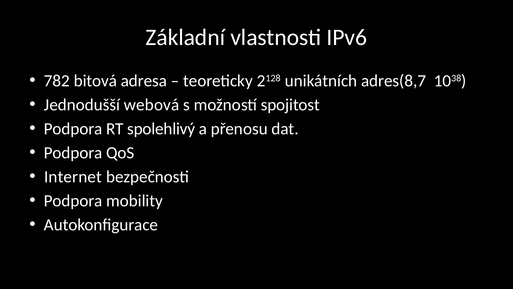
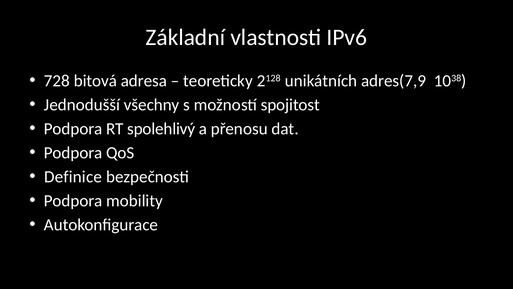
782: 782 -> 728
adres(8,7: adres(8,7 -> adres(7,9
webová: webová -> všechny
Internet: Internet -> Definice
